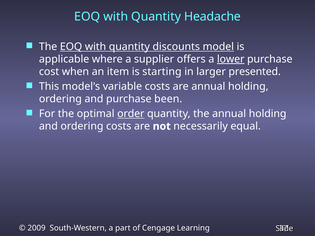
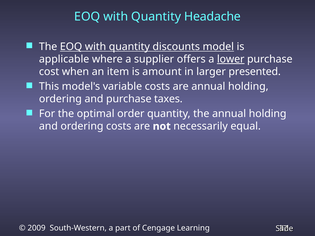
starting: starting -> amount
been: been -> taxes
order underline: present -> none
